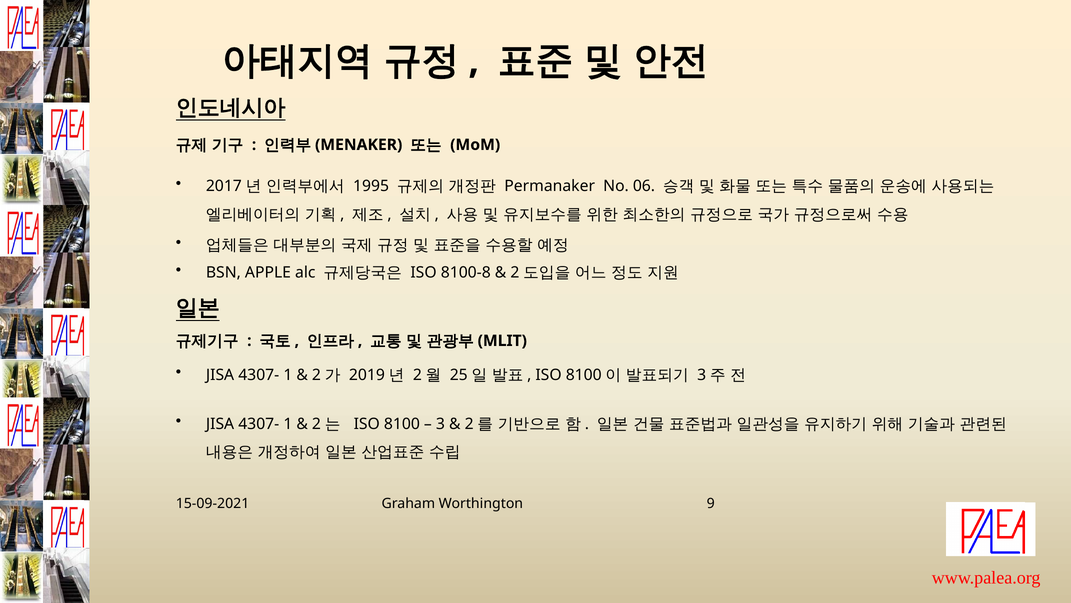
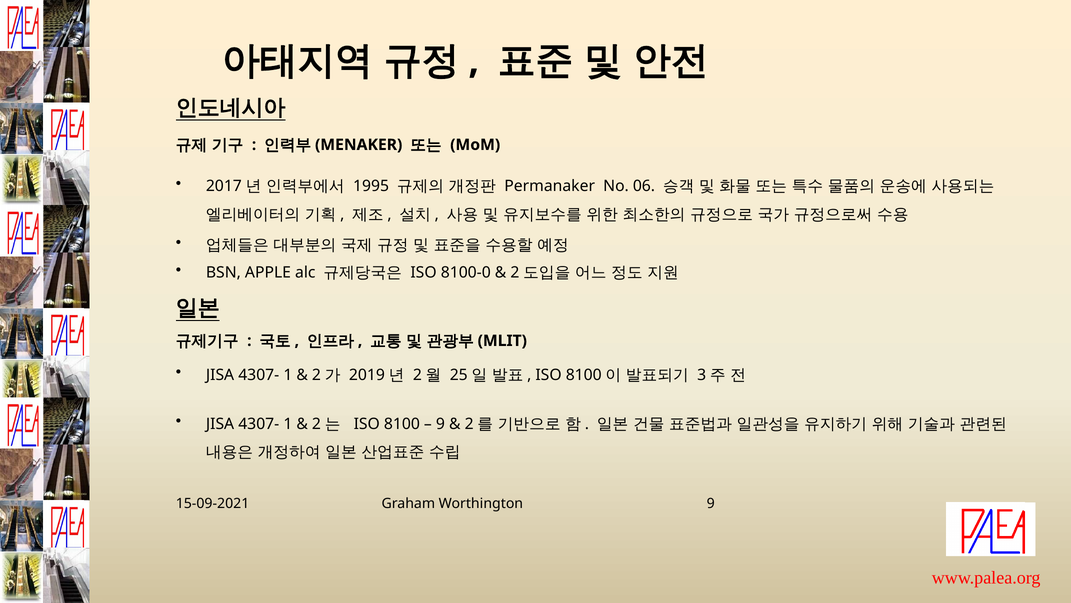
8100-8: 8100-8 -> 8100-0
3 at (440, 423): 3 -> 9
